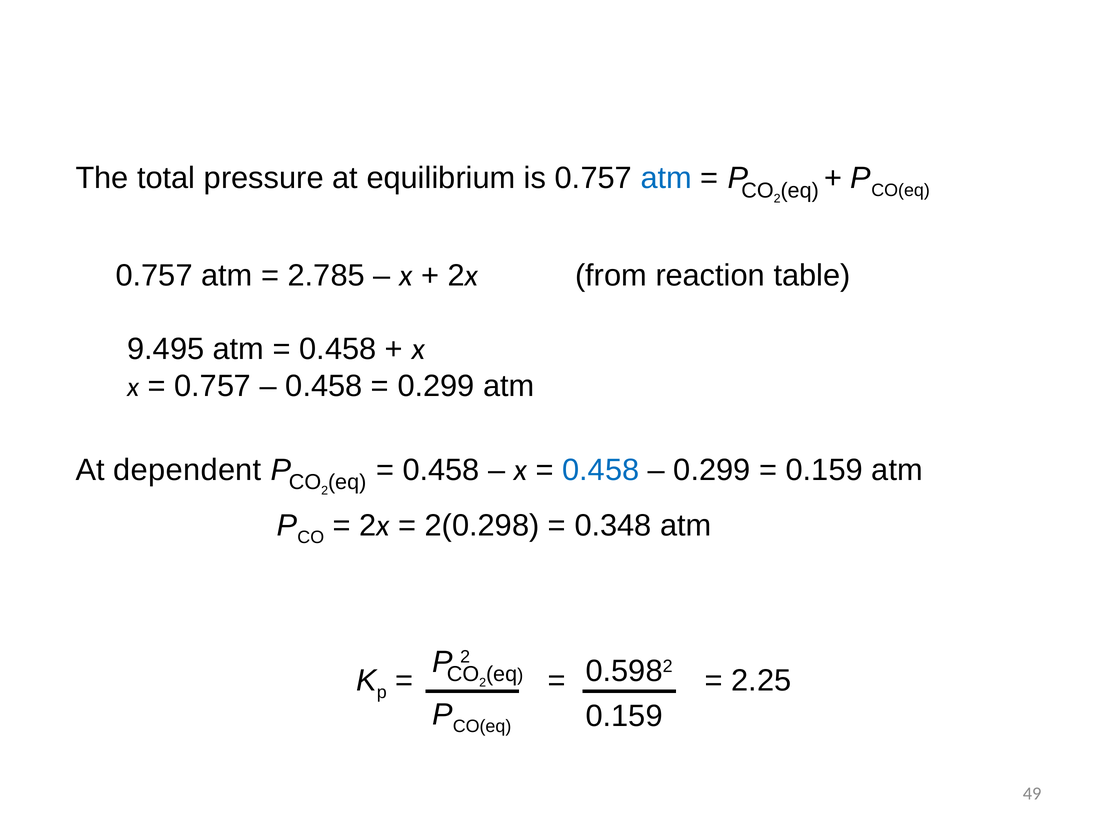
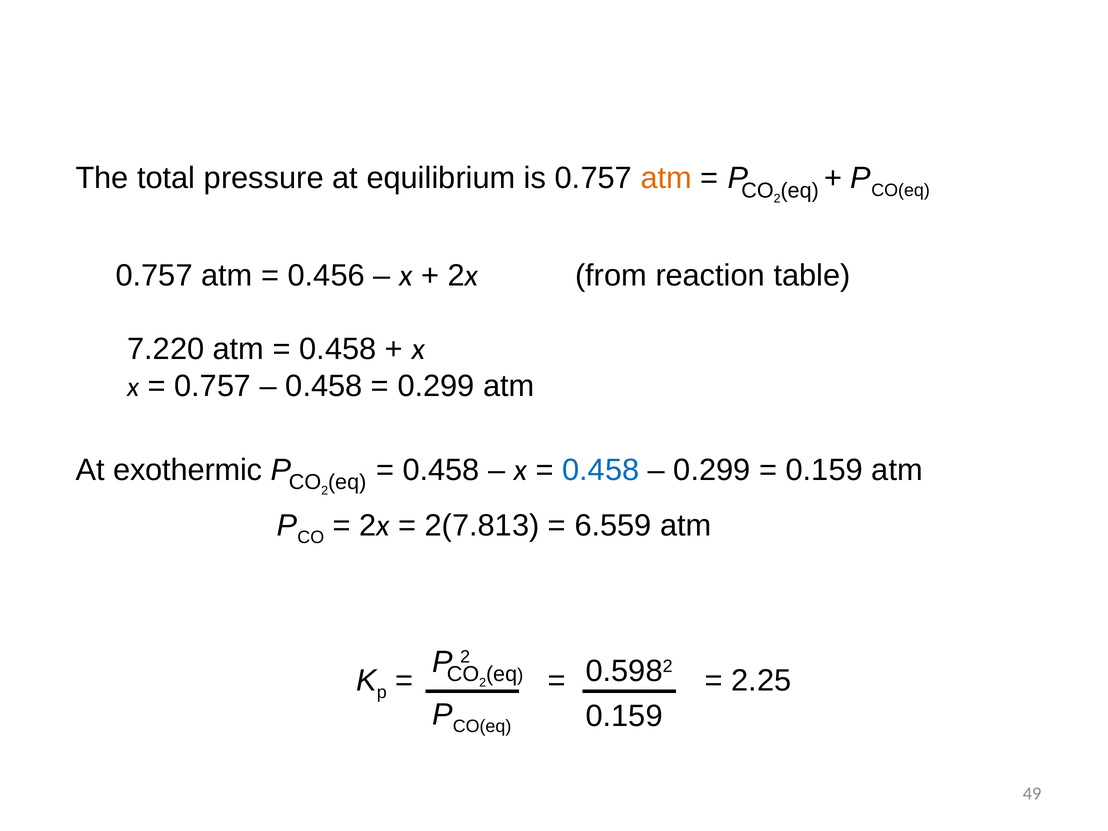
atm at (666, 178) colour: blue -> orange
2.785: 2.785 -> 0.456
9.495: 9.495 -> 7.220
dependent: dependent -> exothermic
2(0.298: 2(0.298 -> 2(7.813
0.348: 0.348 -> 6.559
